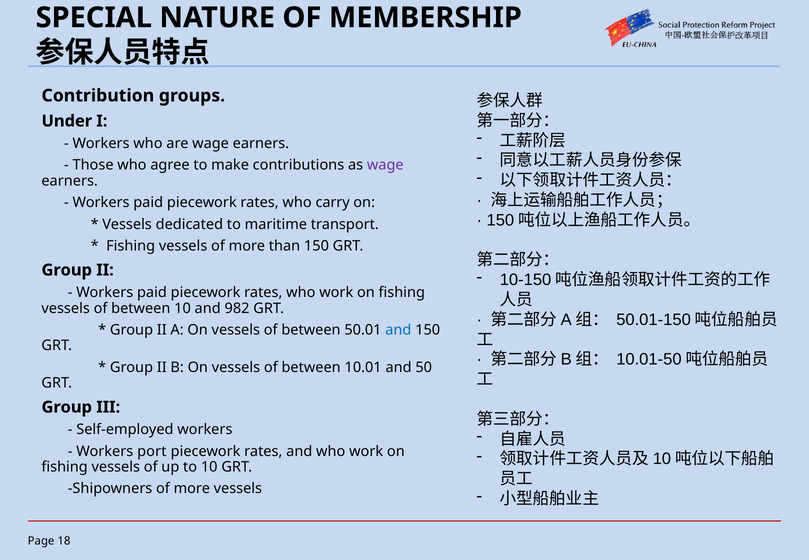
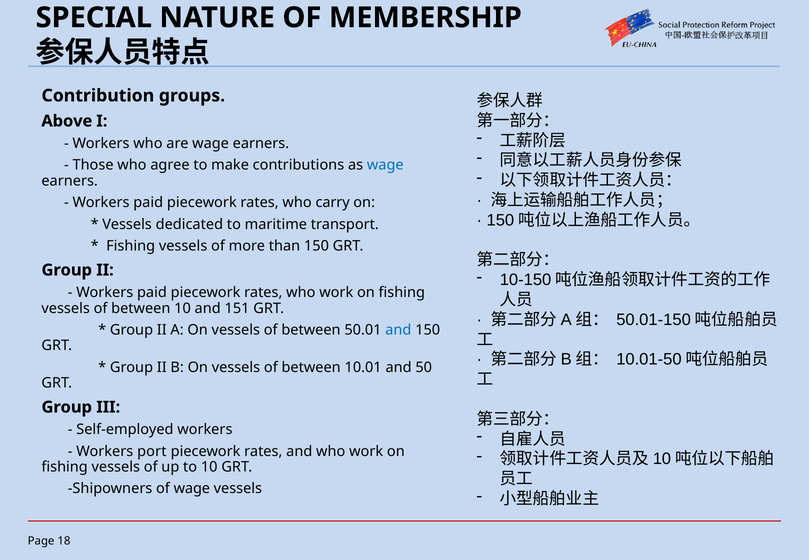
Under: Under -> Above
wage at (385, 165) colour: purple -> blue
982: 982 -> 151
Shipowners of more: more -> wage
